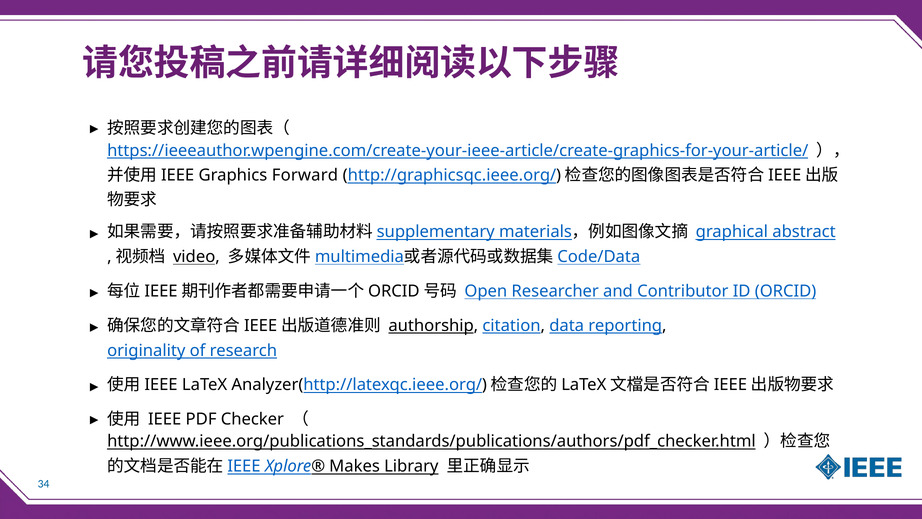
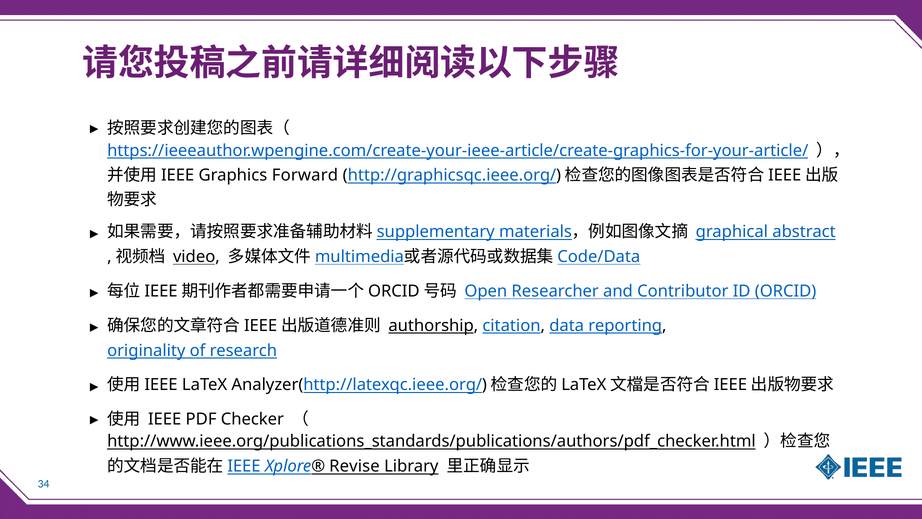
Makes: Makes -> Revise
